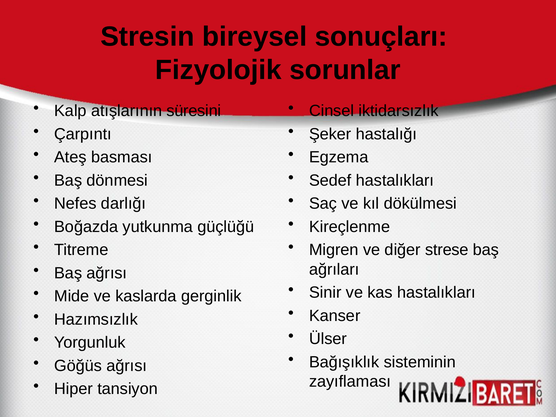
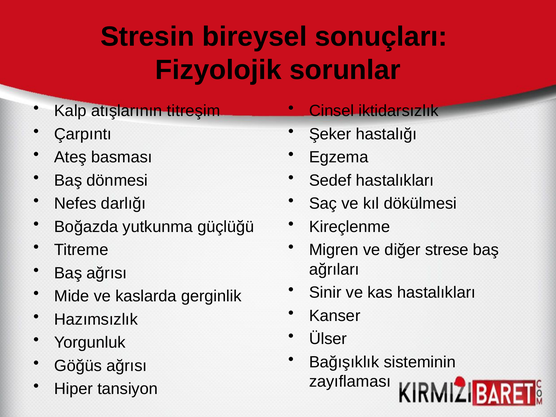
süresini: süresini -> titreşim
